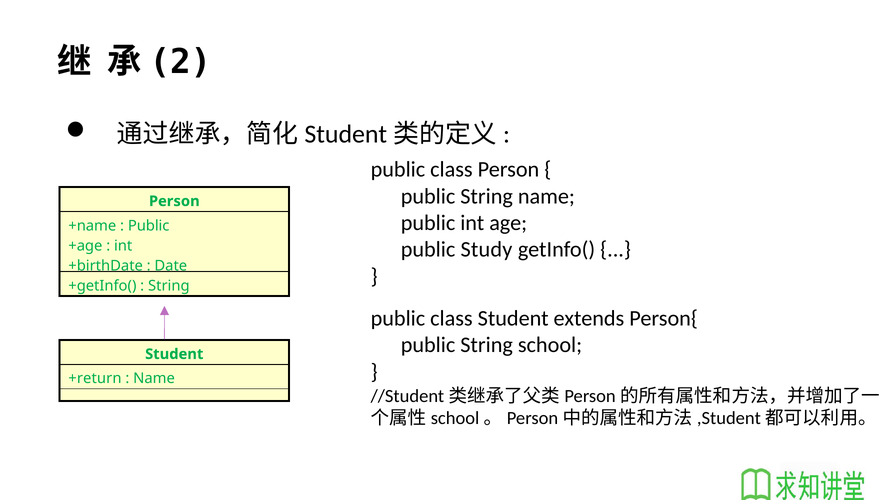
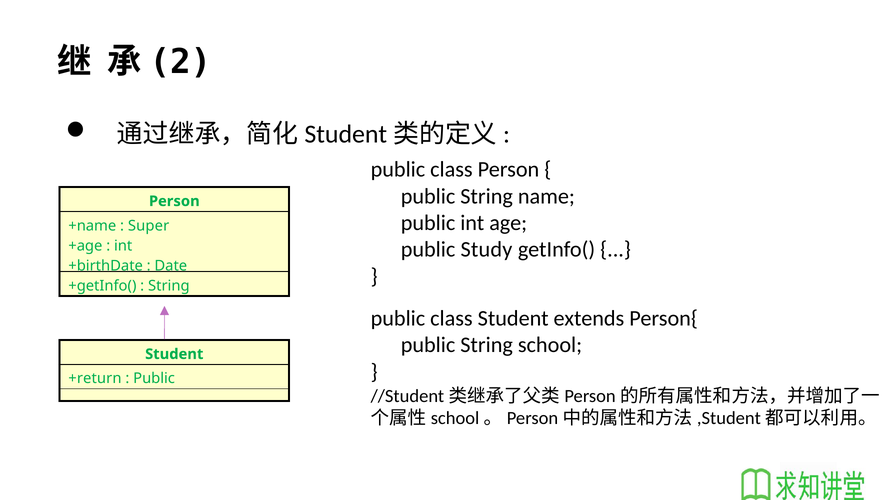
Public at (149, 226): Public -> Super
Name at (154, 379): Name -> Public
